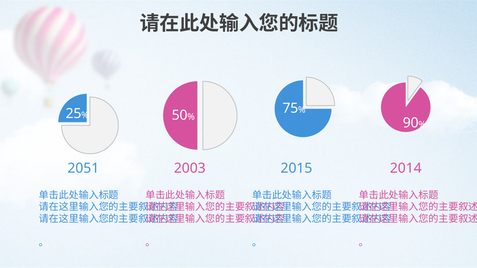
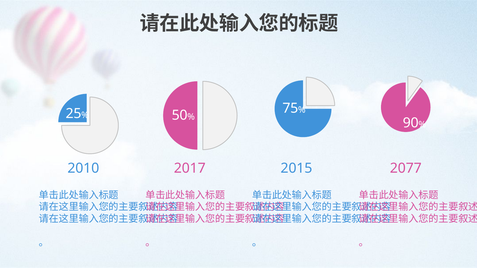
2051: 2051 -> 2010
2003: 2003 -> 2017
2014: 2014 -> 2077
